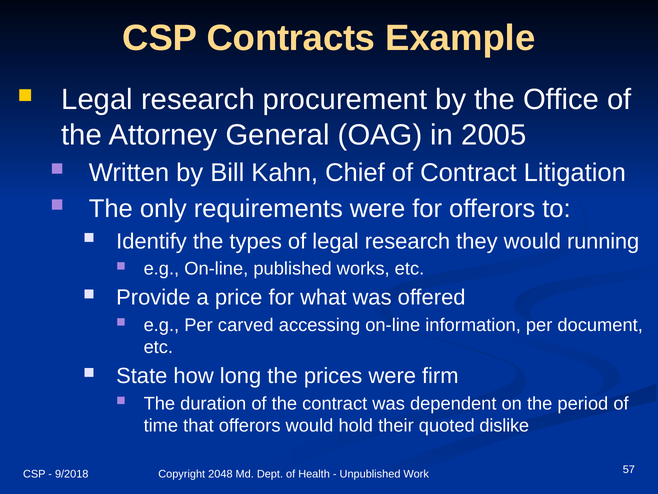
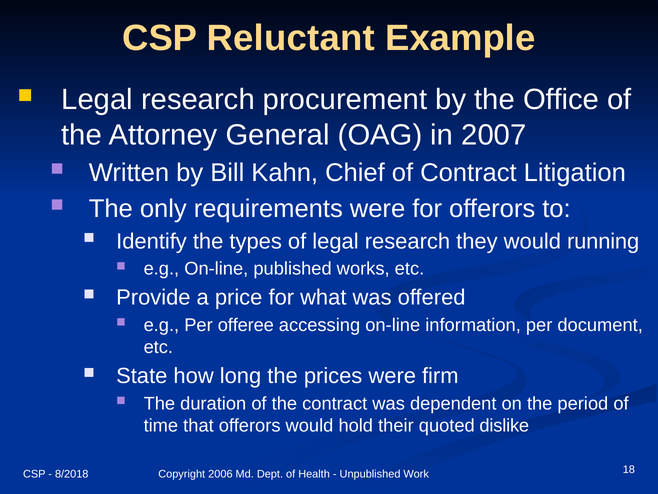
Contracts: Contracts -> Reluctant
2005: 2005 -> 2007
carved: carved -> offeree
9/2018: 9/2018 -> 8/2018
2048: 2048 -> 2006
57: 57 -> 18
